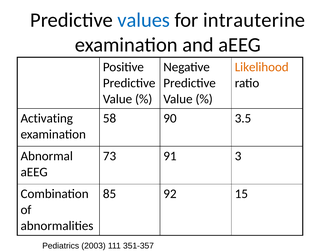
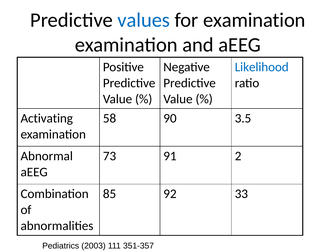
for intrauterine: intrauterine -> examination
Likelihood colour: orange -> blue
3: 3 -> 2
15: 15 -> 33
